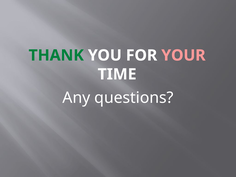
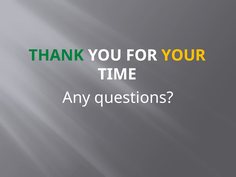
YOUR colour: pink -> yellow
